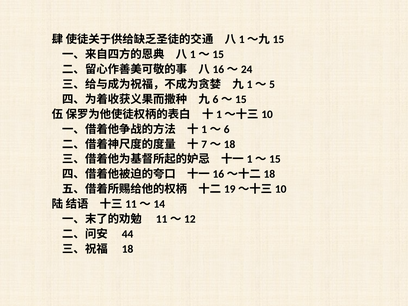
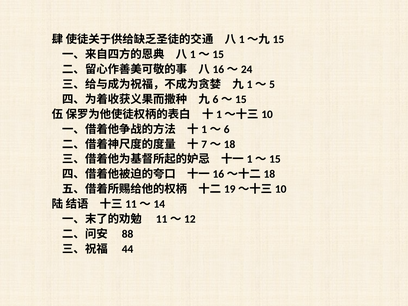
44: 44 -> 88
18: 18 -> 44
